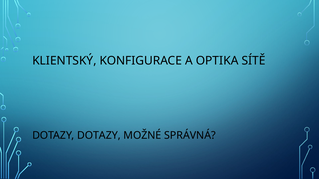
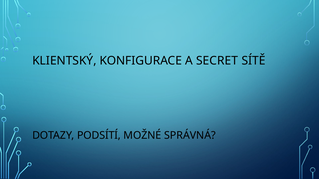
OPTIKA: OPTIKA -> SECRET
DOTAZY DOTAZY: DOTAZY -> PODSÍTÍ
